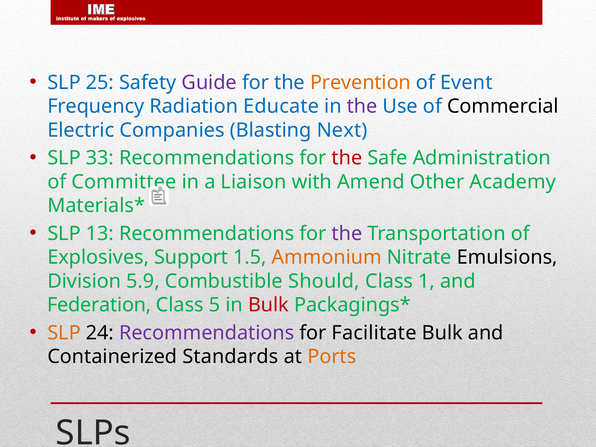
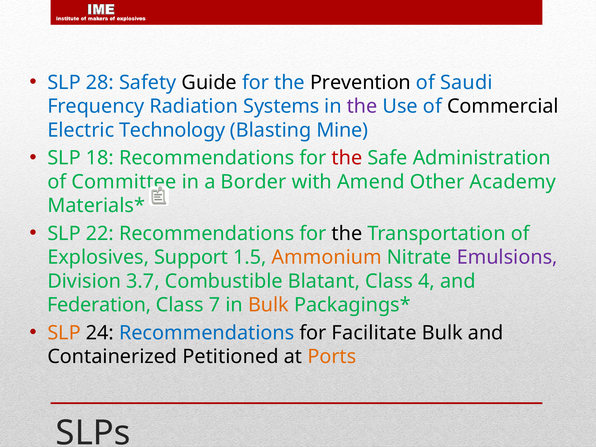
25: 25 -> 28
Guide colour: purple -> black
Prevention colour: orange -> black
Event: Event -> Saudi
Educate: Educate -> Systems
Companies: Companies -> Technology
Next: Next -> Mine
33: 33 -> 18
Liaison: Liaison -> Border
13: 13 -> 22
the at (347, 234) colour: purple -> black
Emulsions colour: black -> purple
5.9: 5.9 -> 3.7
Should: Should -> Blatant
1: 1 -> 4
5: 5 -> 7
Bulk at (268, 305) colour: red -> orange
Recommendations at (207, 333) colour: purple -> blue
Standards: Standards -> Petitioned
